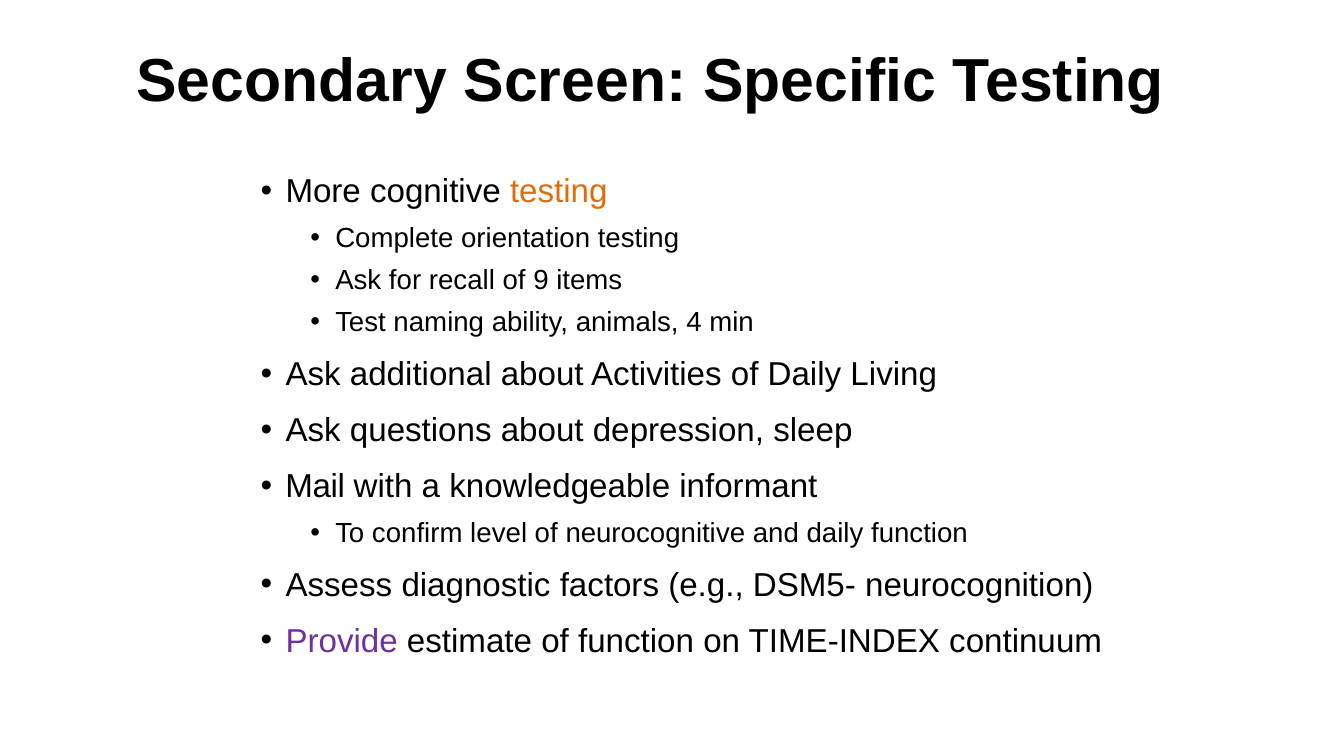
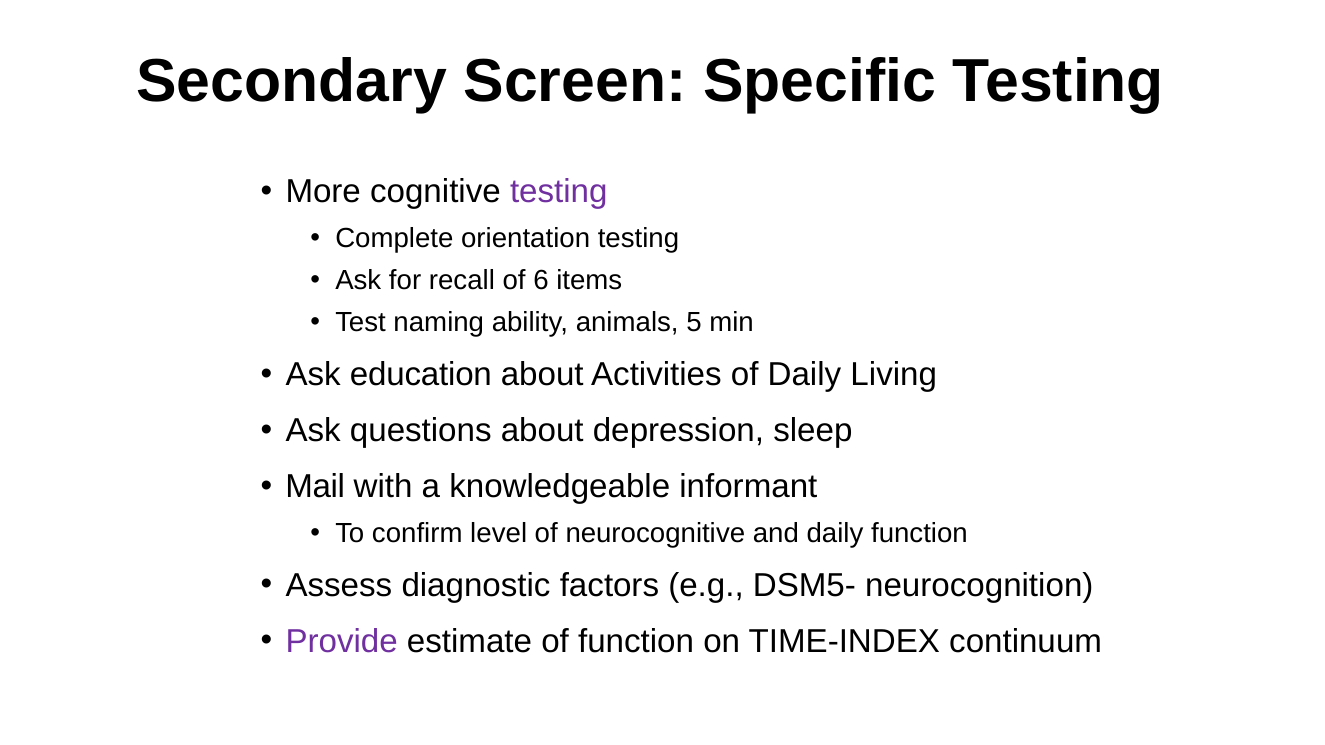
testing at (559, 192) colour: orange -> purple
9: 9 -> 6
4: 4 -> 5
additional: additional -> education
